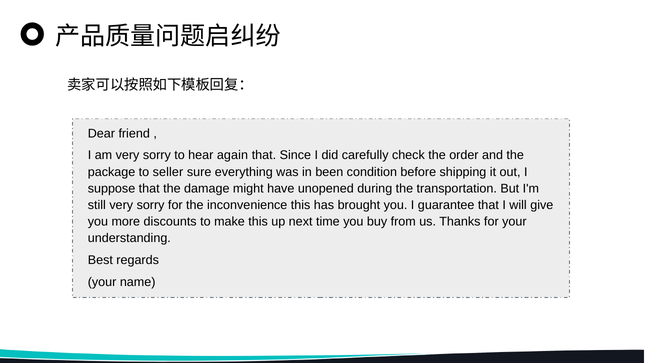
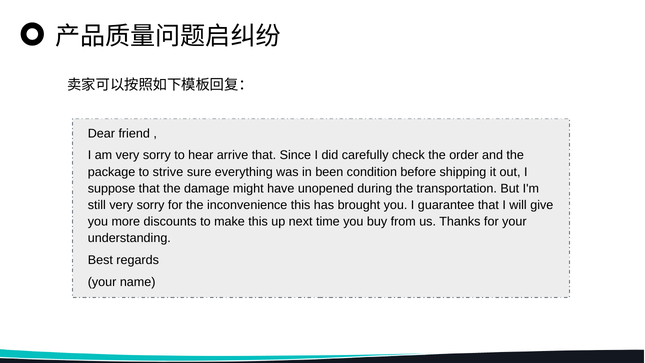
again: again -> arrive
seller: seller -> strive
